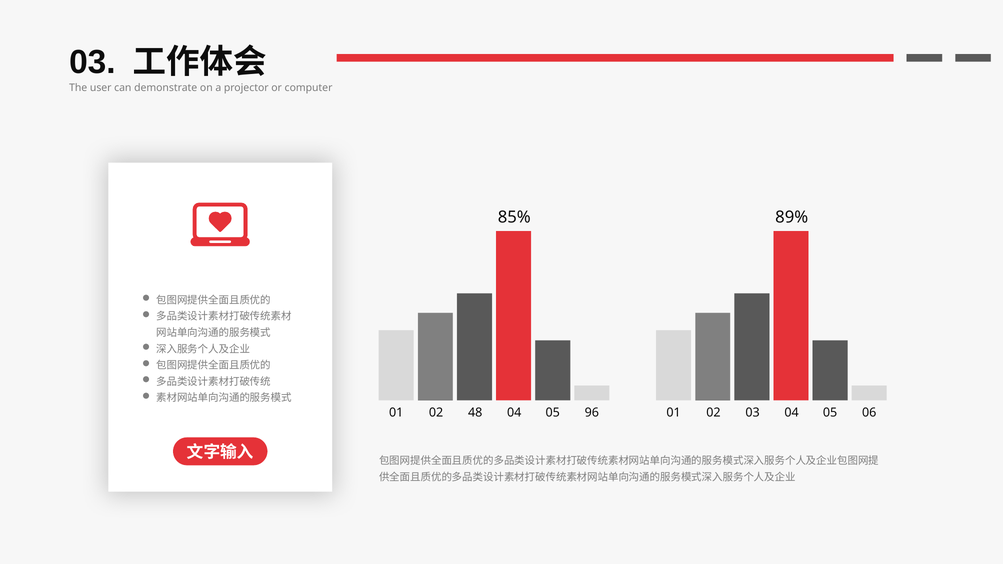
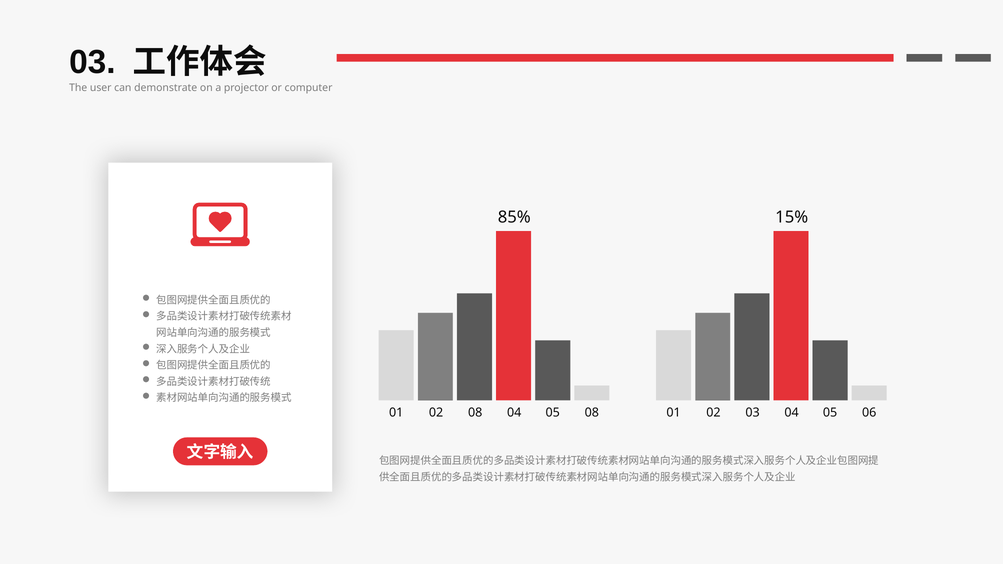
89%: 89% -> 15%
02 48: 48 -> 08
05 96: 96 -> 08
